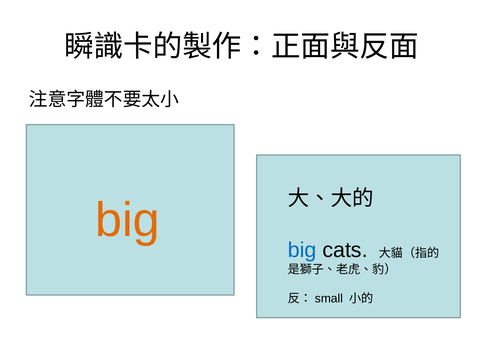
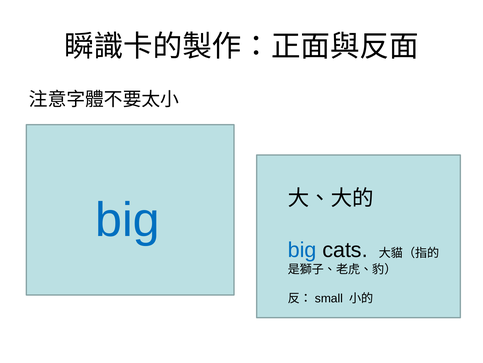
big at (128, 220) colour: orange -> blue
